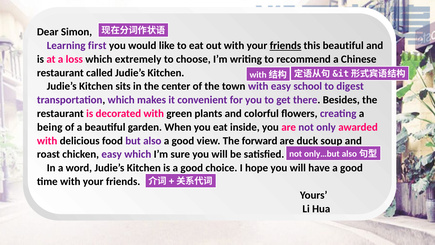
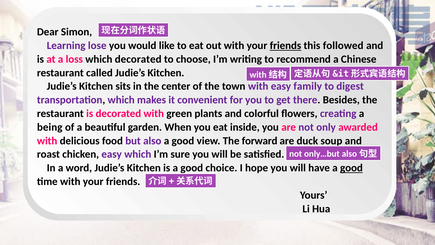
first: first -> lose
this beautiful: beautiful -> followed
which extremely: extremely -> decorated
school: school -> family
good at (351, 168) underline: none -> present
